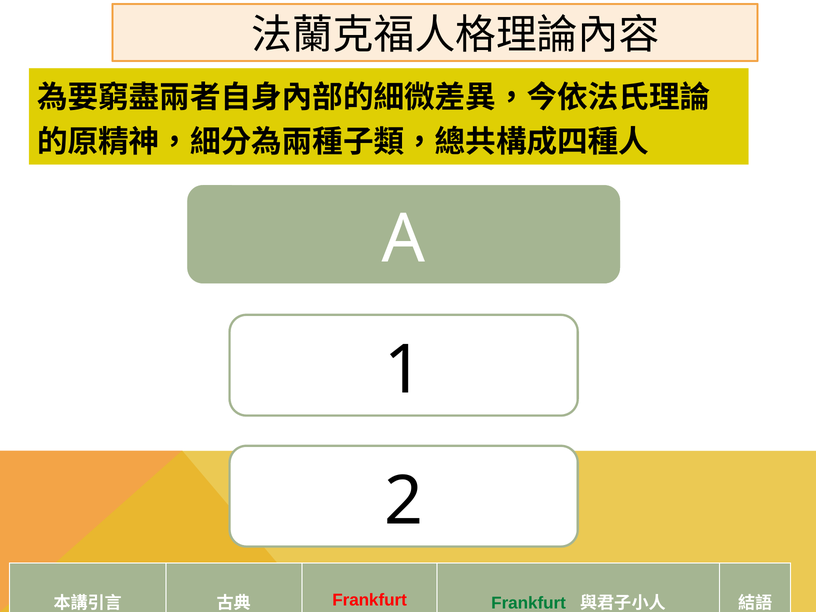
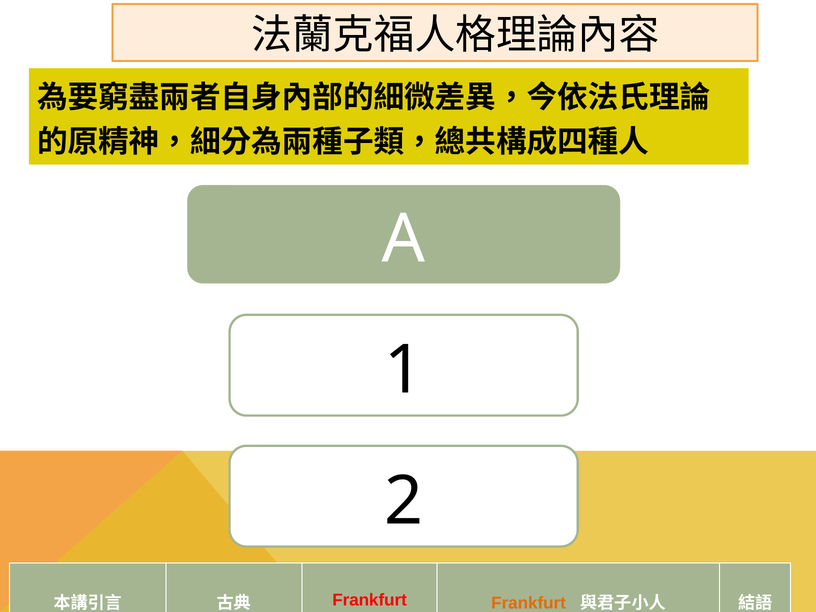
Frankfurt at (529, 603) colour: green -> orange
